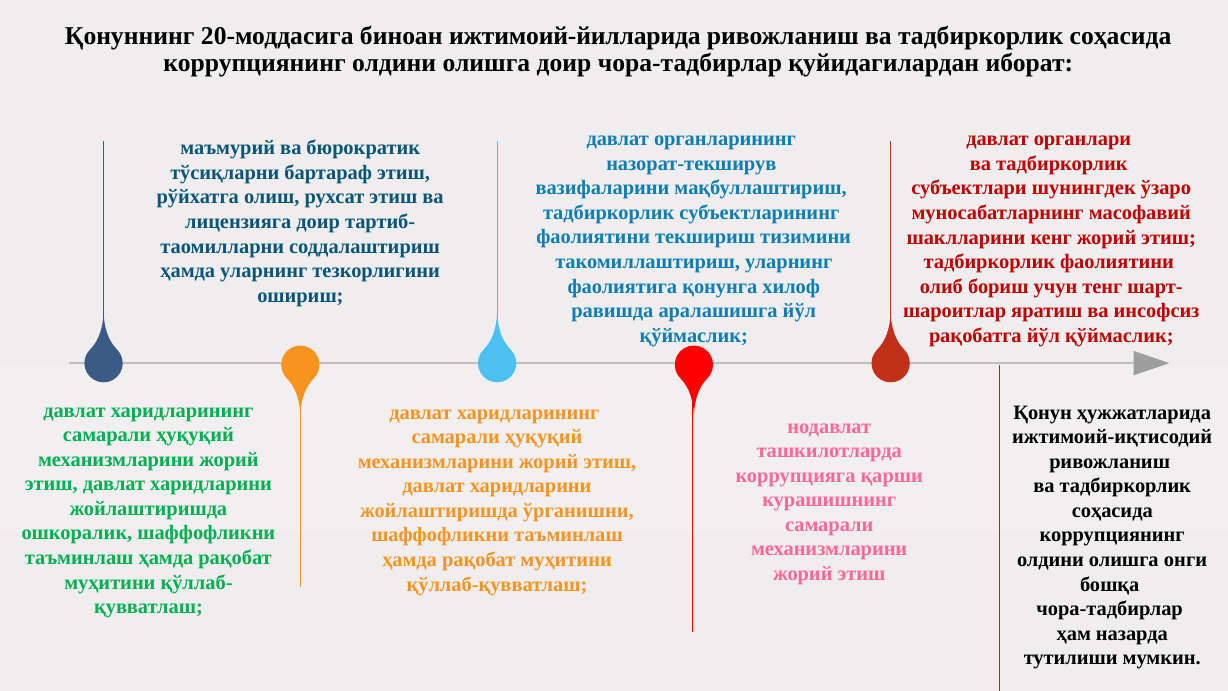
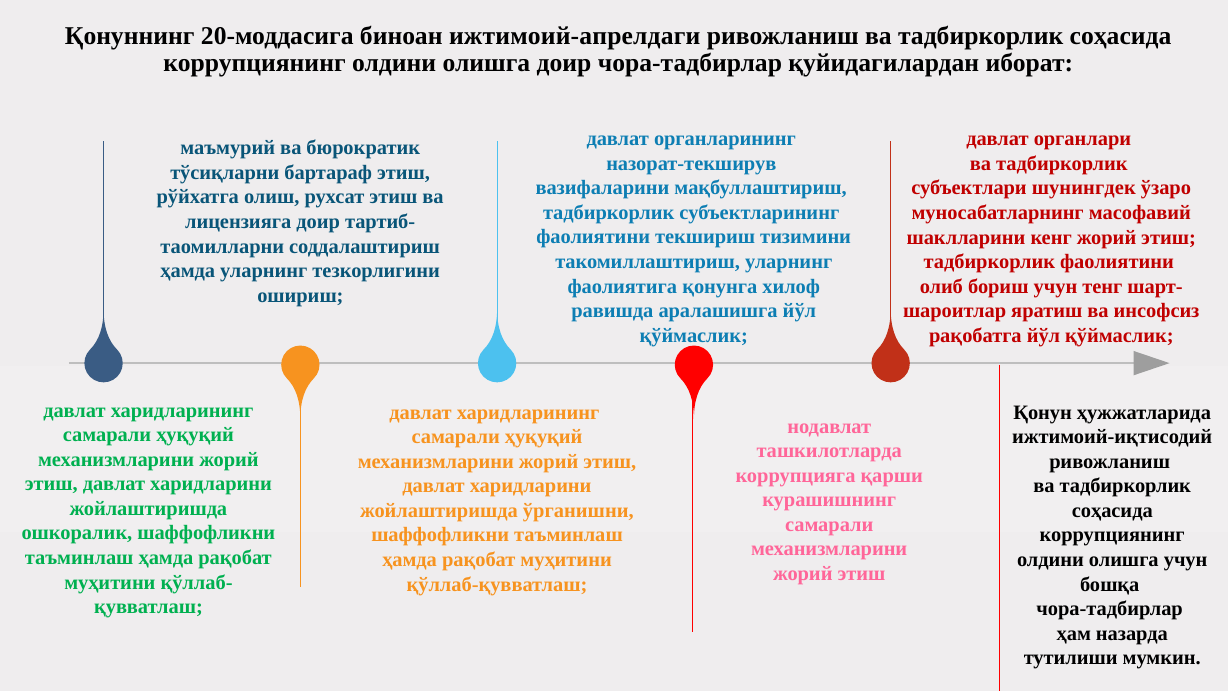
ижтимоий-йилларида: ижтимоий-йилларида -> ижтимоий-апрелдаги
олишга онги: онги -> учун
